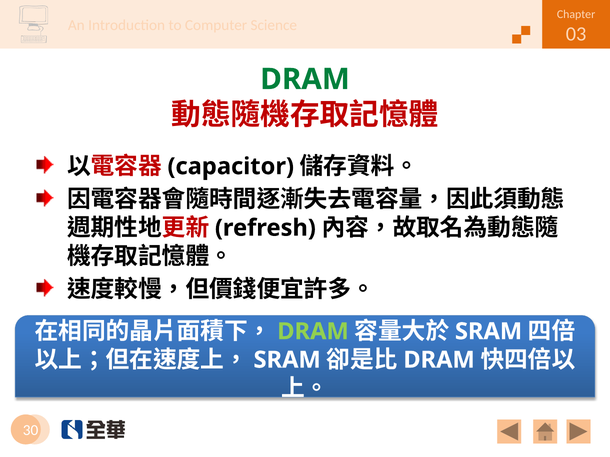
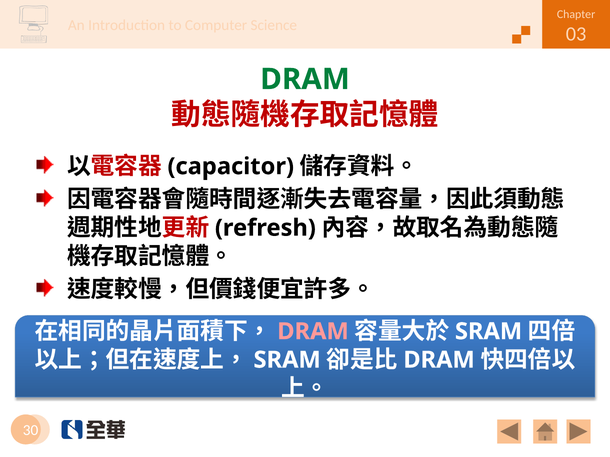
DRAM at (313, 332) colour: light green -> pink
